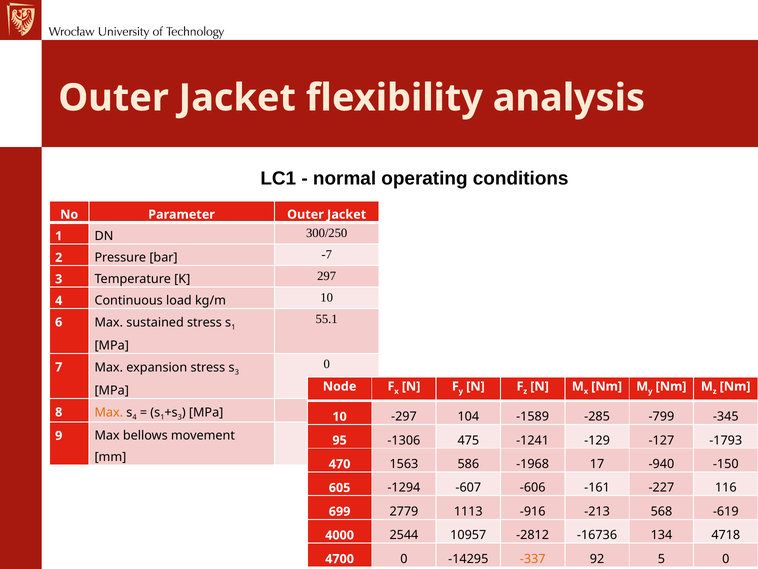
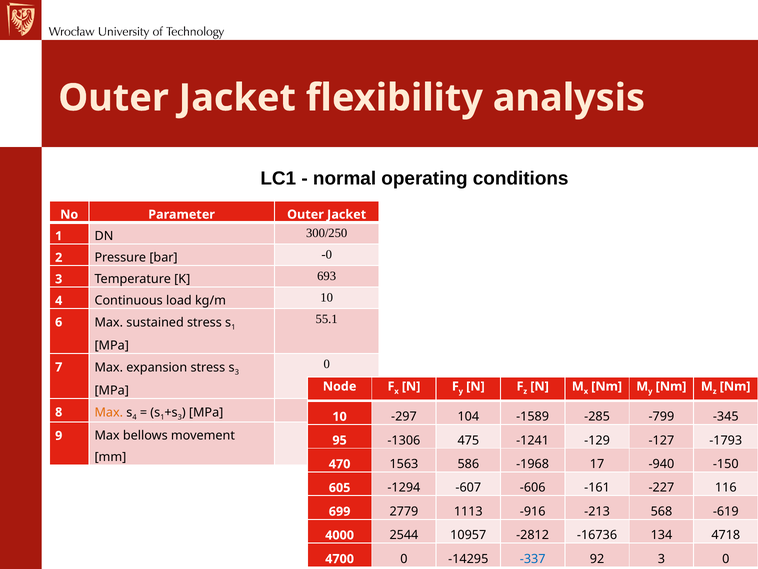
-7: -7 -> -0
297: 297 -> 693
-337 colour: orange -> blue
92 5: 5 -> 3
